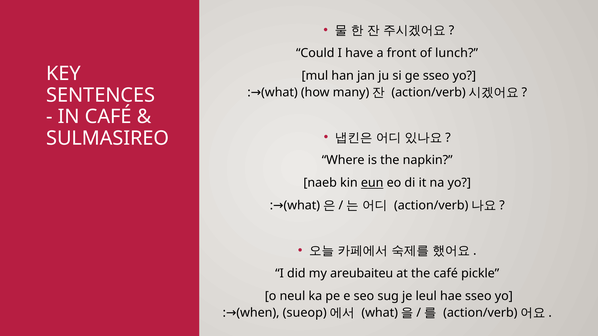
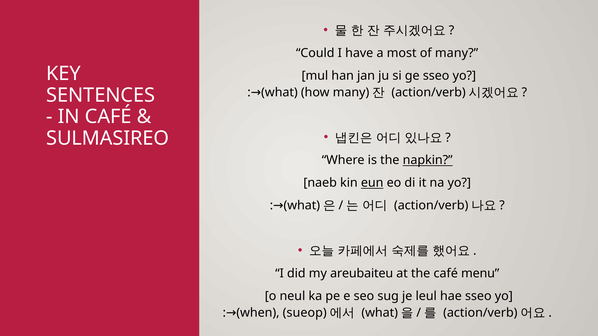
front: front -> most
of lunch: lunch -> many
napkin underline: none -> present
pickle: pickle -> menu
